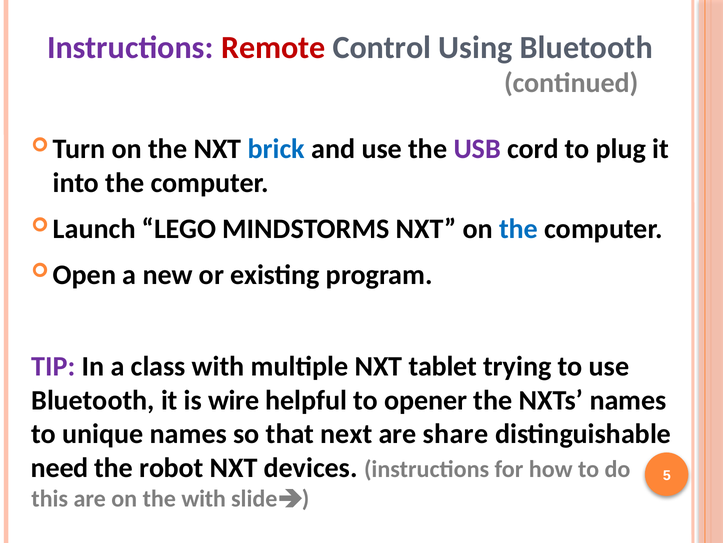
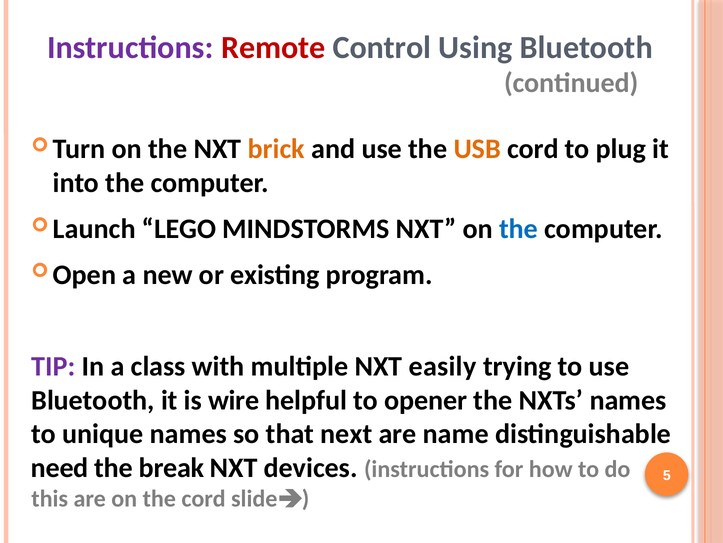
brick colour: blue -> orange
USB colour: purple -> orange
tablet: tablet -> easily
share: share -> name
robot: robot -> break
the with: with -> cord
